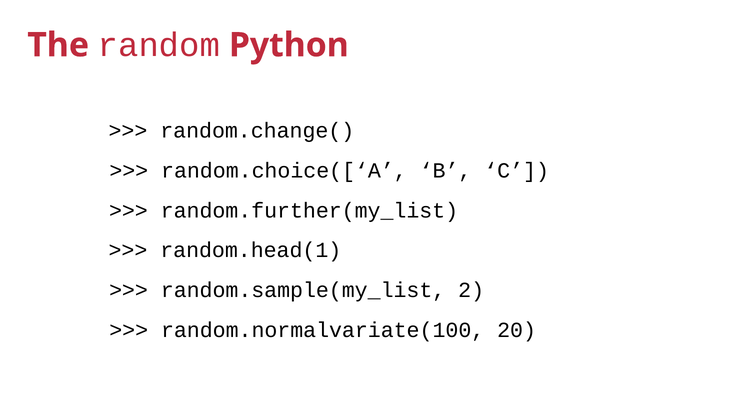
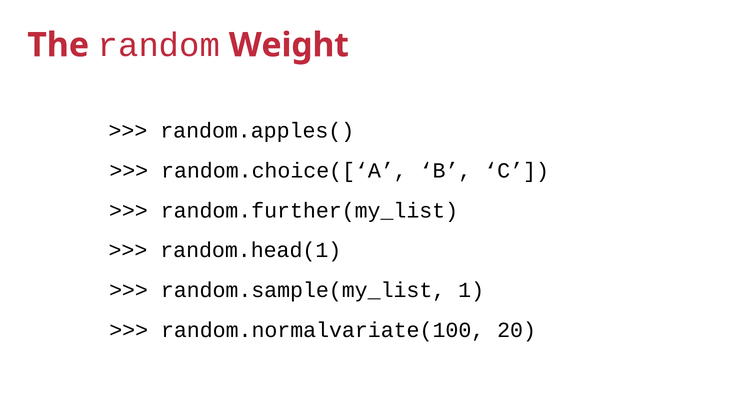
Python: Python -> Weight
random.change(: random.change( -> random.apples(
2: 2 -> 1
